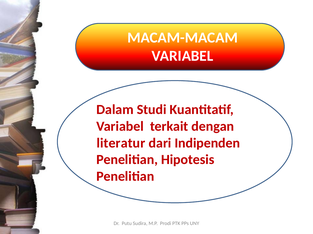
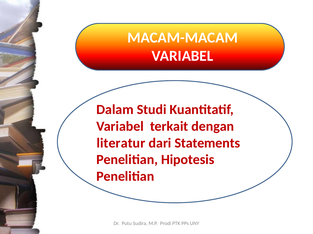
Indipenden: Indipenden -> Statements
